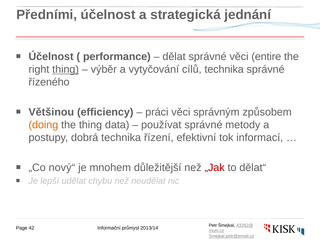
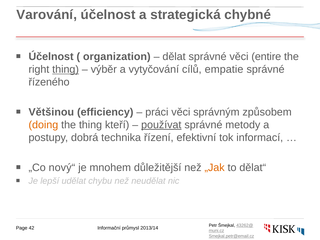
Předními: Předními -> Varování
jednání: jednání -> chybné
performance: performance -> organization
cílů technika: technika -> empatie
data: data -> kteří
používat underline: none -> present
„Jak colour: red -> orange
